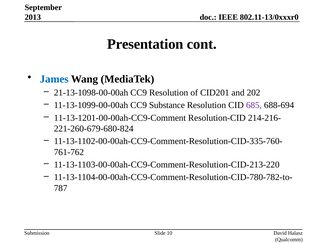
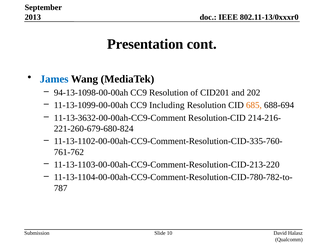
21-13-1098-00-00ah: 21-13-1098-00-00ah -> 94-13-1098-00-00ah
Substance: Substance -> Including
685 colour: purple -> orange
11-13-1201-00-00ah-CC9-Comment: 11-13-1201-00-00ah-CC9-Comment -> 11-13-3632-00-00ah-CC9-Comment
